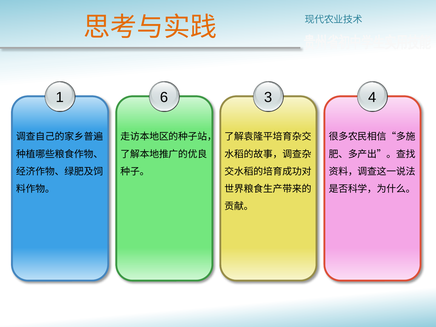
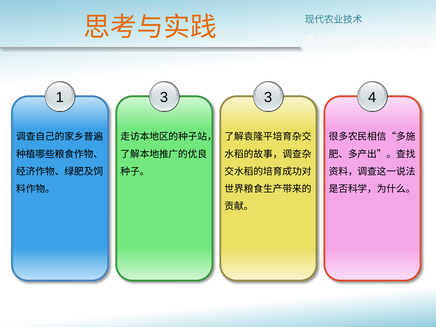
1 6: 6 -> 3
